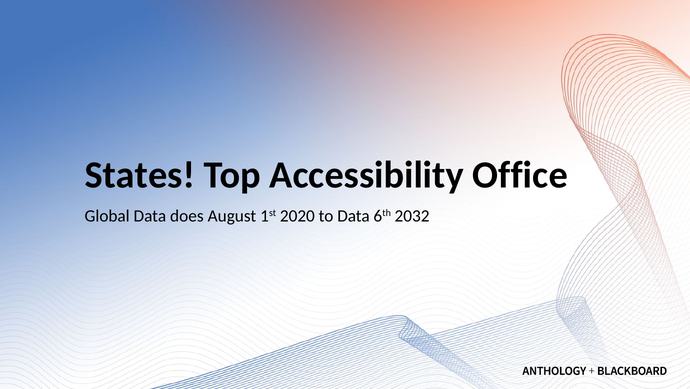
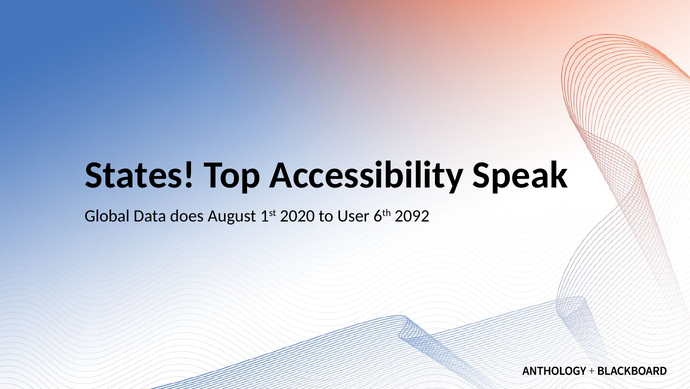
Office: Office -> Speak
to Data: Data -> User
2032: 2032 -> 2092
